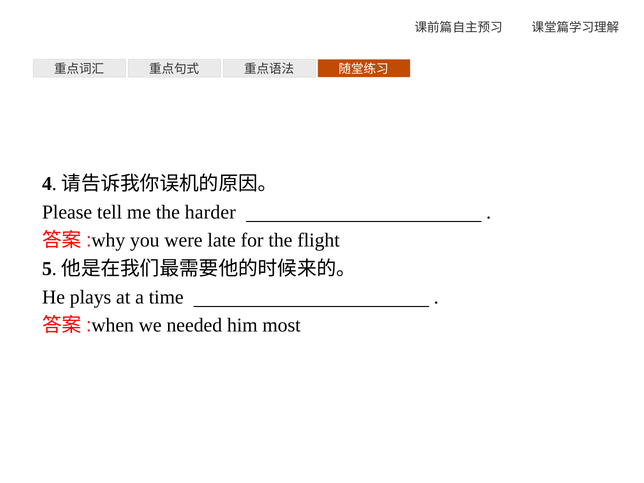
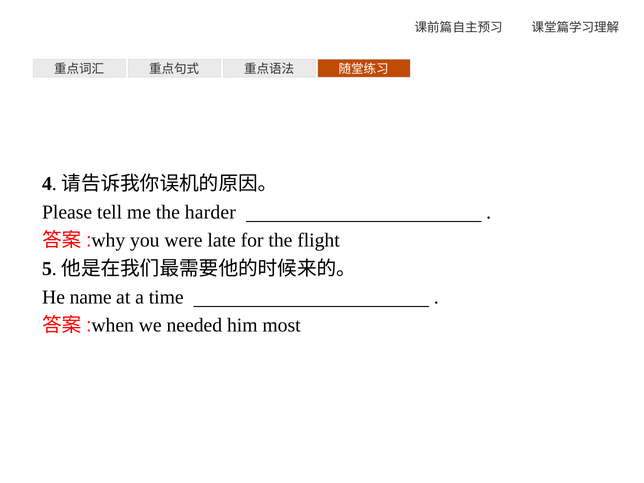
plays: plays -> name
